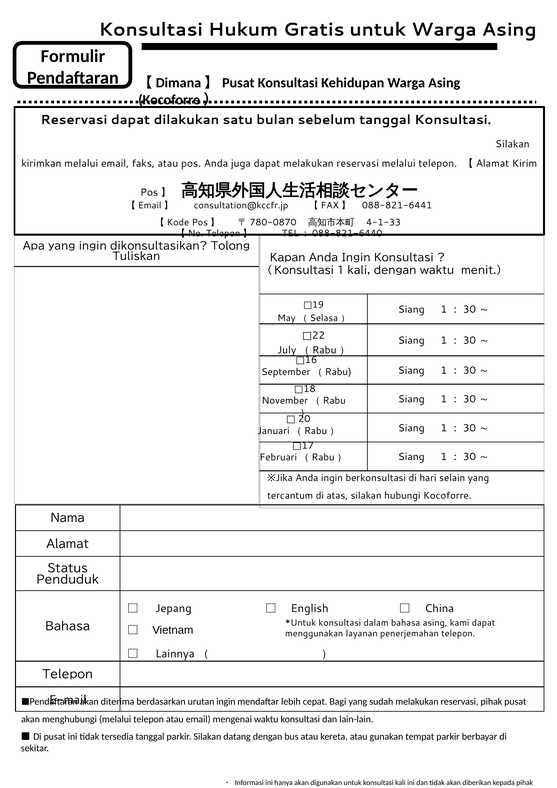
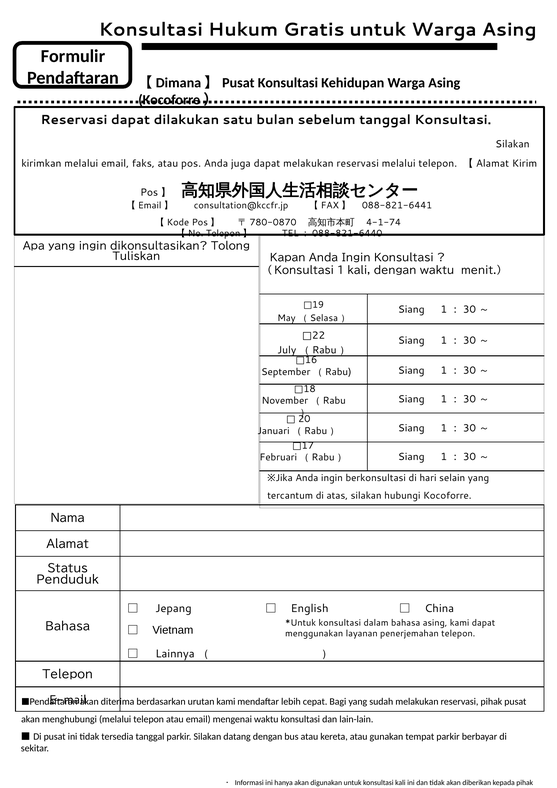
4-1-33: 4-1-33 -> 4-1-74
urutan ingin: ingin -> kami
